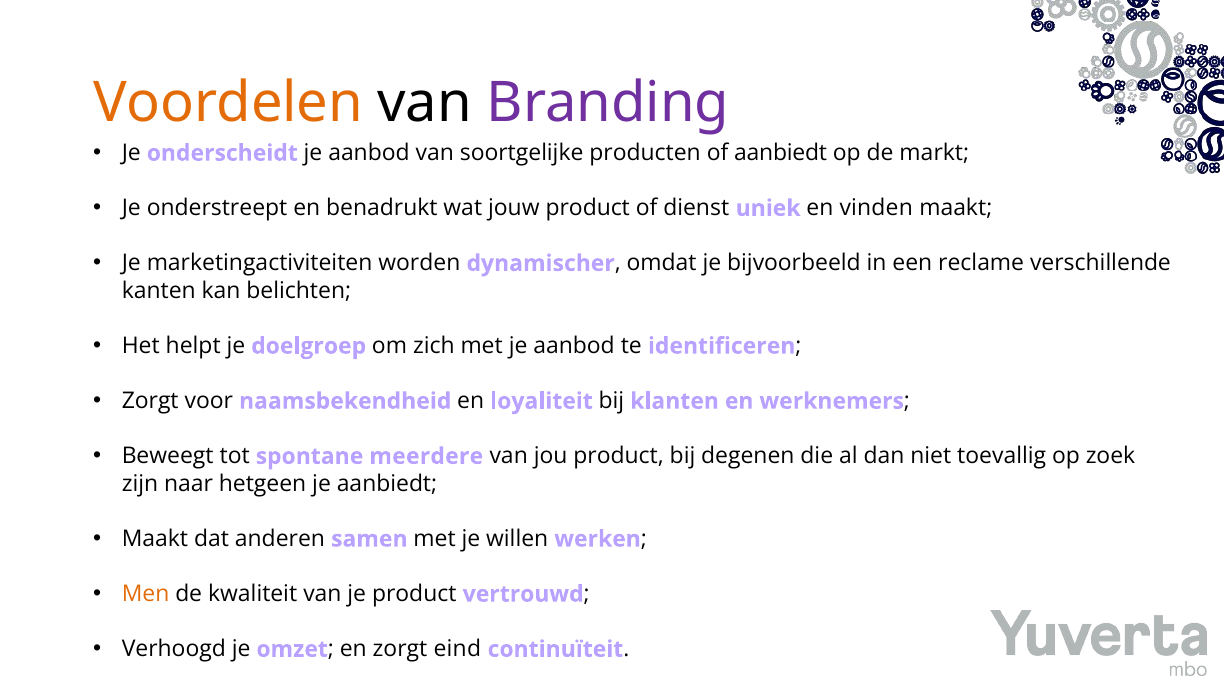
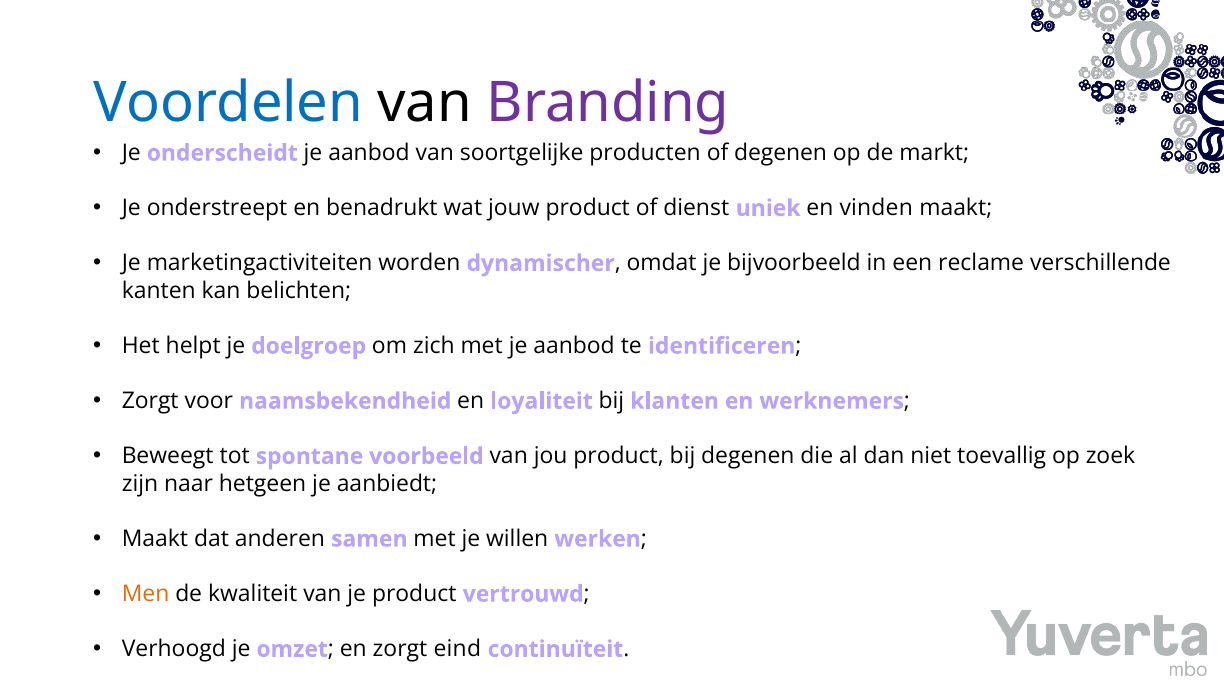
Voordelen colour: orange -> blue
of aanbiedt: aanbiedt -> degenen
meerdere: meerdere -> voorbeeld
